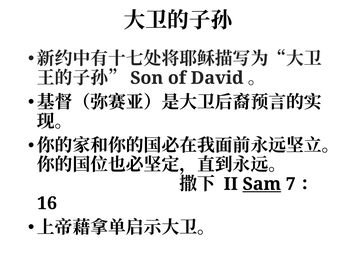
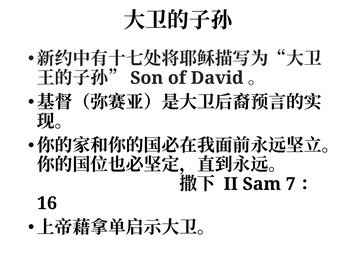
Sam underline: present -> none
